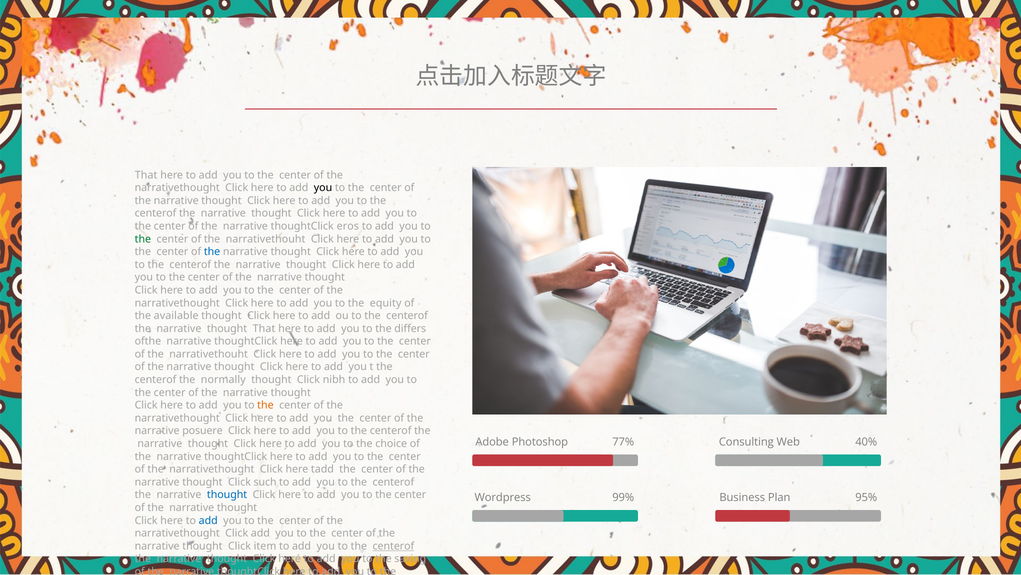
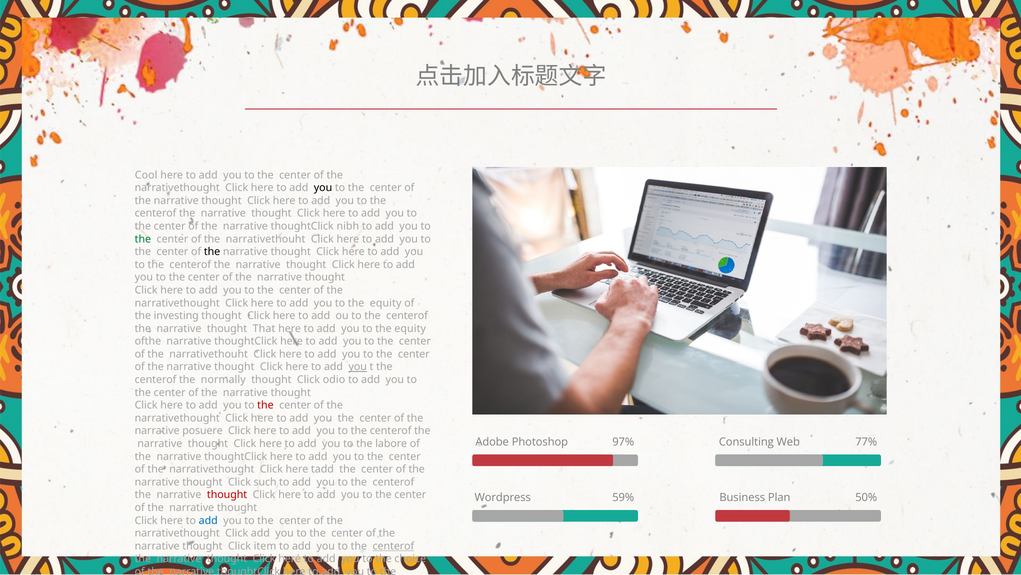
That at (146, 175): That -> Cool
eros: eros -> nibh
the at (212, 252) colour: blue -> black
available: available -> investing
differs at (410, 328): differs -> equity
you at (358, 367) underline: none -> present
nibh: nibh -> odio
the at (265, 405) colour: orange -> red
77%: 77% -> 97%
40%: 40% -> 77%
choice: choice -> labore
thought at (227, 495) colour: blue -> red
99%: 99% -> 59%
95%: 95% -> 50%
saving: saving -> choice
